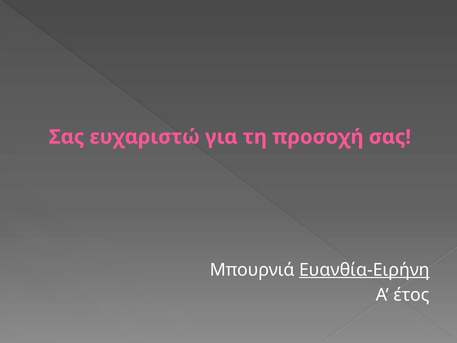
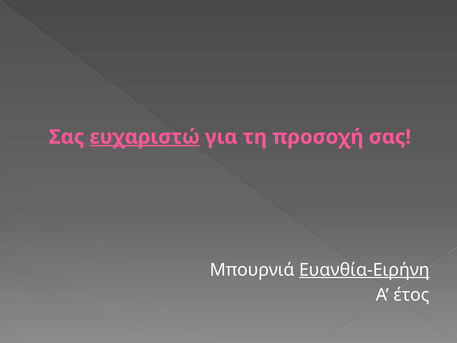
ευχαριστώ underline: none -> present
